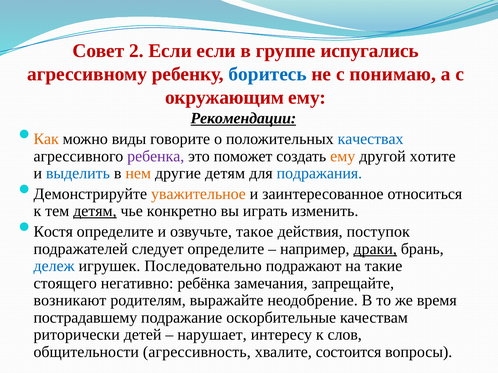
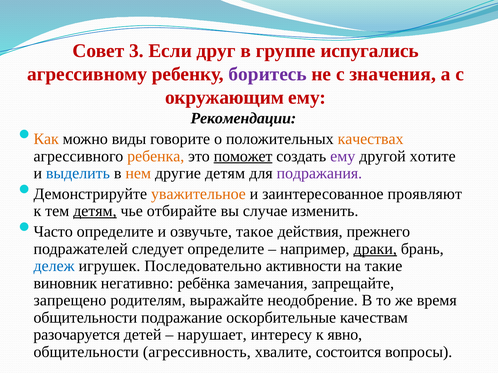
2: 2 -> 3
Если если: если -> друг
боритесь colour: blue -> purple
понимаю: понимаю -> значения
Рекомендации underline: present -> none
качествах colour: blue -> orange
ребенка colour: purple -> orange
поможет underline: none -> present
ему at (343, 156) colour: orange -> purple
подражания colour: blue -> purple
относиться: относиться -> проявляют
конкретно: конкретно -> отбирайте
играть: играть -> случае
Костя: Костя -> Часто
поступок: поступок -> прежнего
подражают: подражают -> активности
стоящего: стоящего -> виновник
возникают: возникают -> запрещено
пострадавшему at (85, 318): пострадавшему -> общительности
риторически: риторически -> разочаруется
слов: слов -> явно
